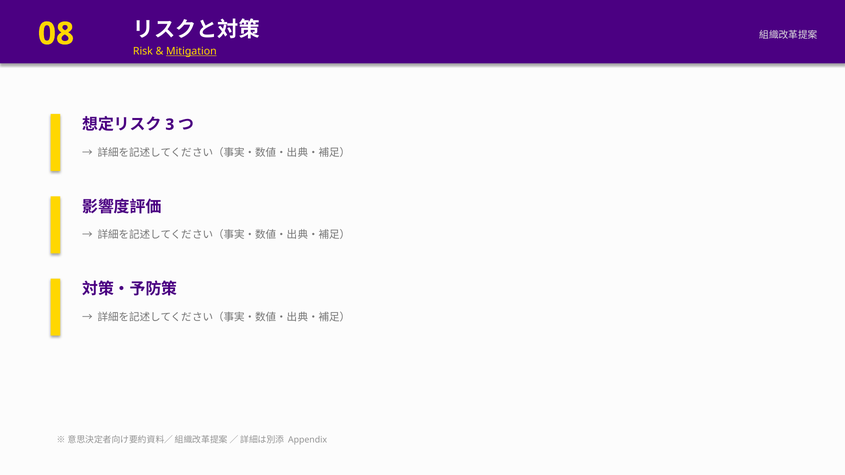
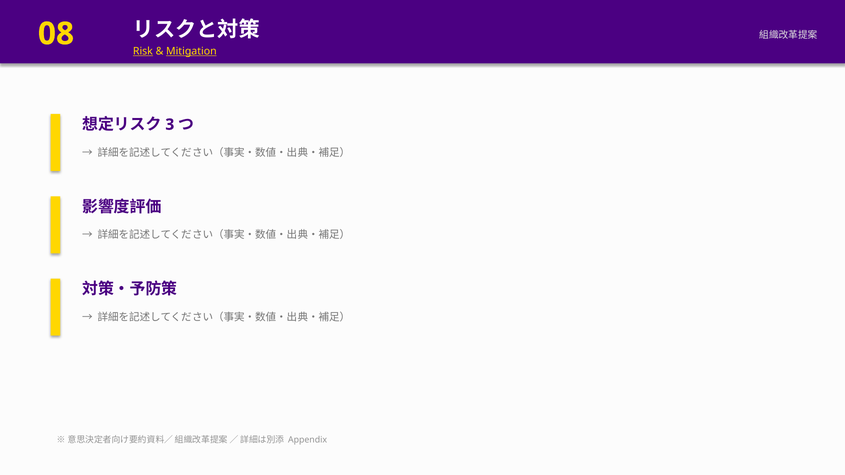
Risk underline: none -> present
